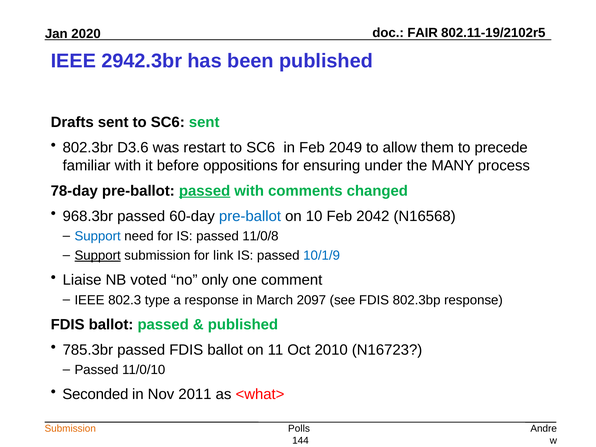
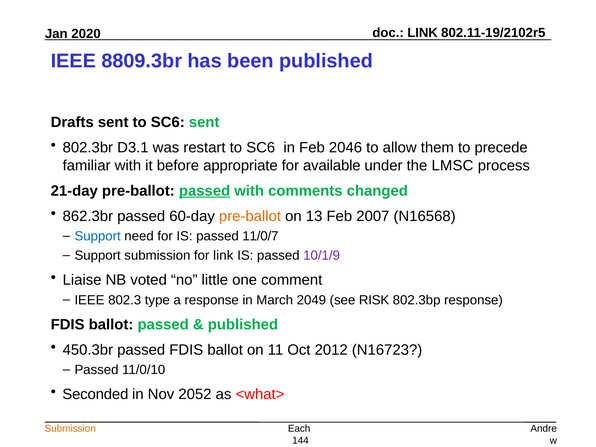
FAIR at (423, 33): FAIR -> LINK
2942.3br: 2942.3br -> 8809.3br
D3.6: D3.6 -> D3.1
2049: 2049 -> 2046
oppositions: oppositions -> appropriate
ensuring: ensuring -> available
MANY: MANY -> LMSC
78-day: 78-day -> 21-day
968.3br: 968.3br -> 862.3br
pre-ballot at (250, 216) colour: blue -> orange
10: 10 -> 13
2042: 2042 -> 2007
11/0/8: 11/0/8 -> 11/0/7
Support at (98, 255) underline: present -> none
10/1/9 colour: blue -> purple
only: only -> little
2097: 2097 -> 2049
see FDIS: FDIS -> RISK
785.3br: 785.3br -> 450.3br
2010: 2010 -> 2012
2011: 2011 -> 2052
Polls: Polls -> Each
